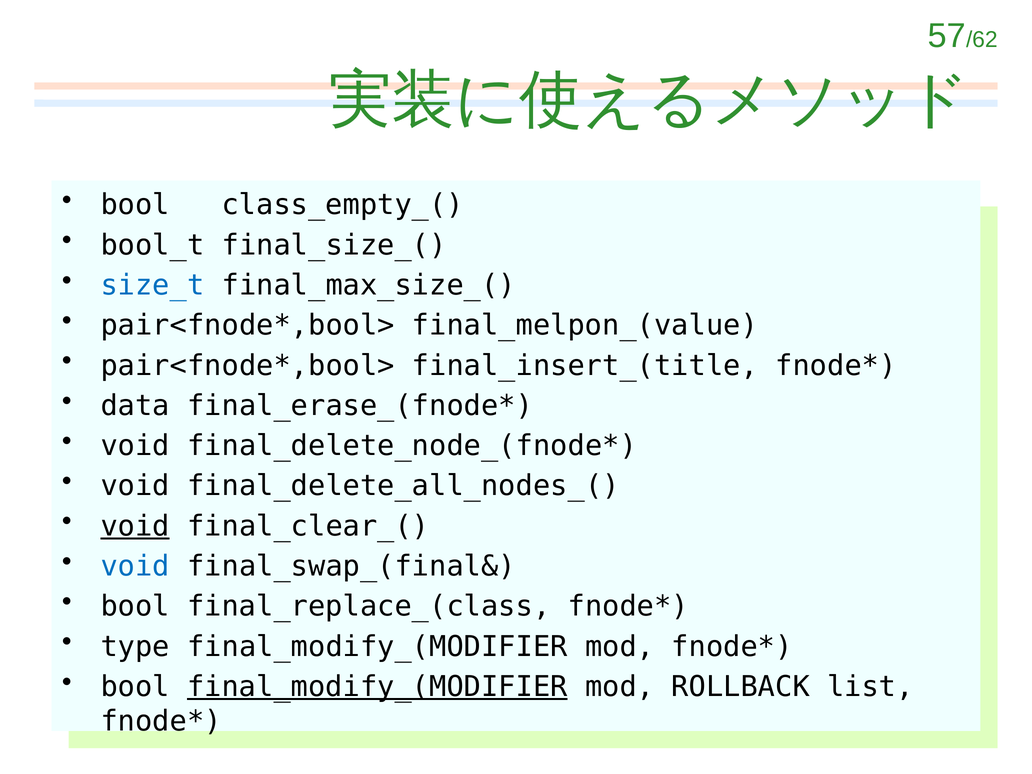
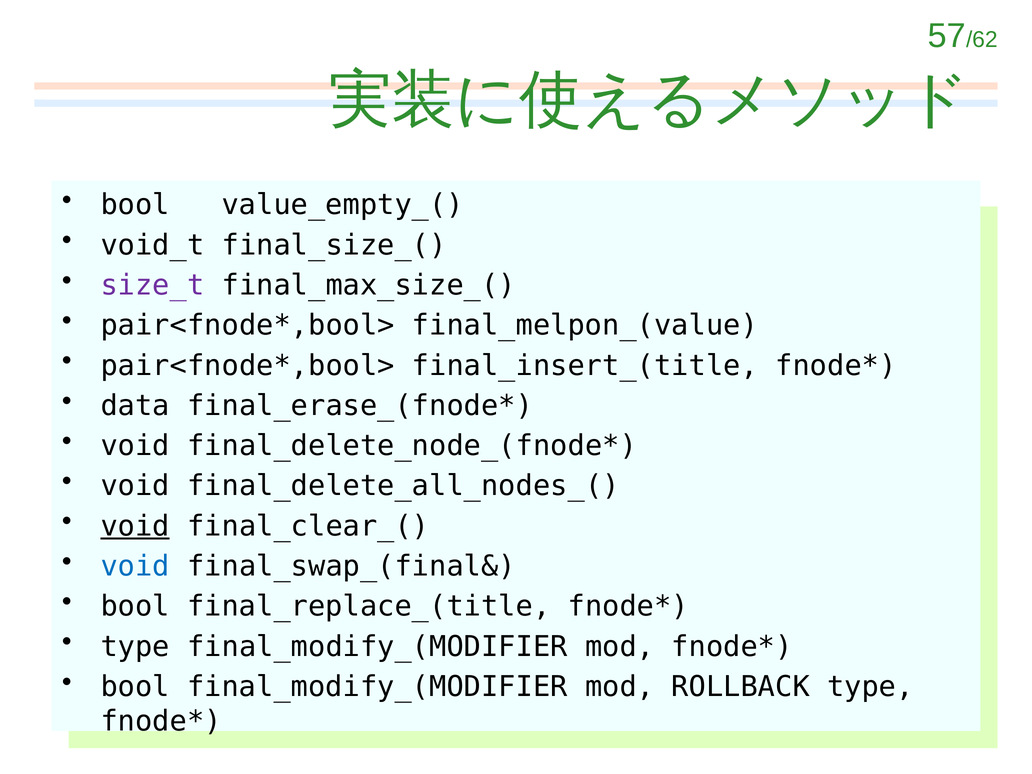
class_empty_(: class_empty_( -> value_empty_(
bool_t: bool_t -> void_t
size_t colour: blue -> purple
final_replace_(class: final_replace_(class -> final_replace_(title
final_modify_(MODIFIER at (377, 687) underline: present -> none
ROLLBACK list: list -> type
